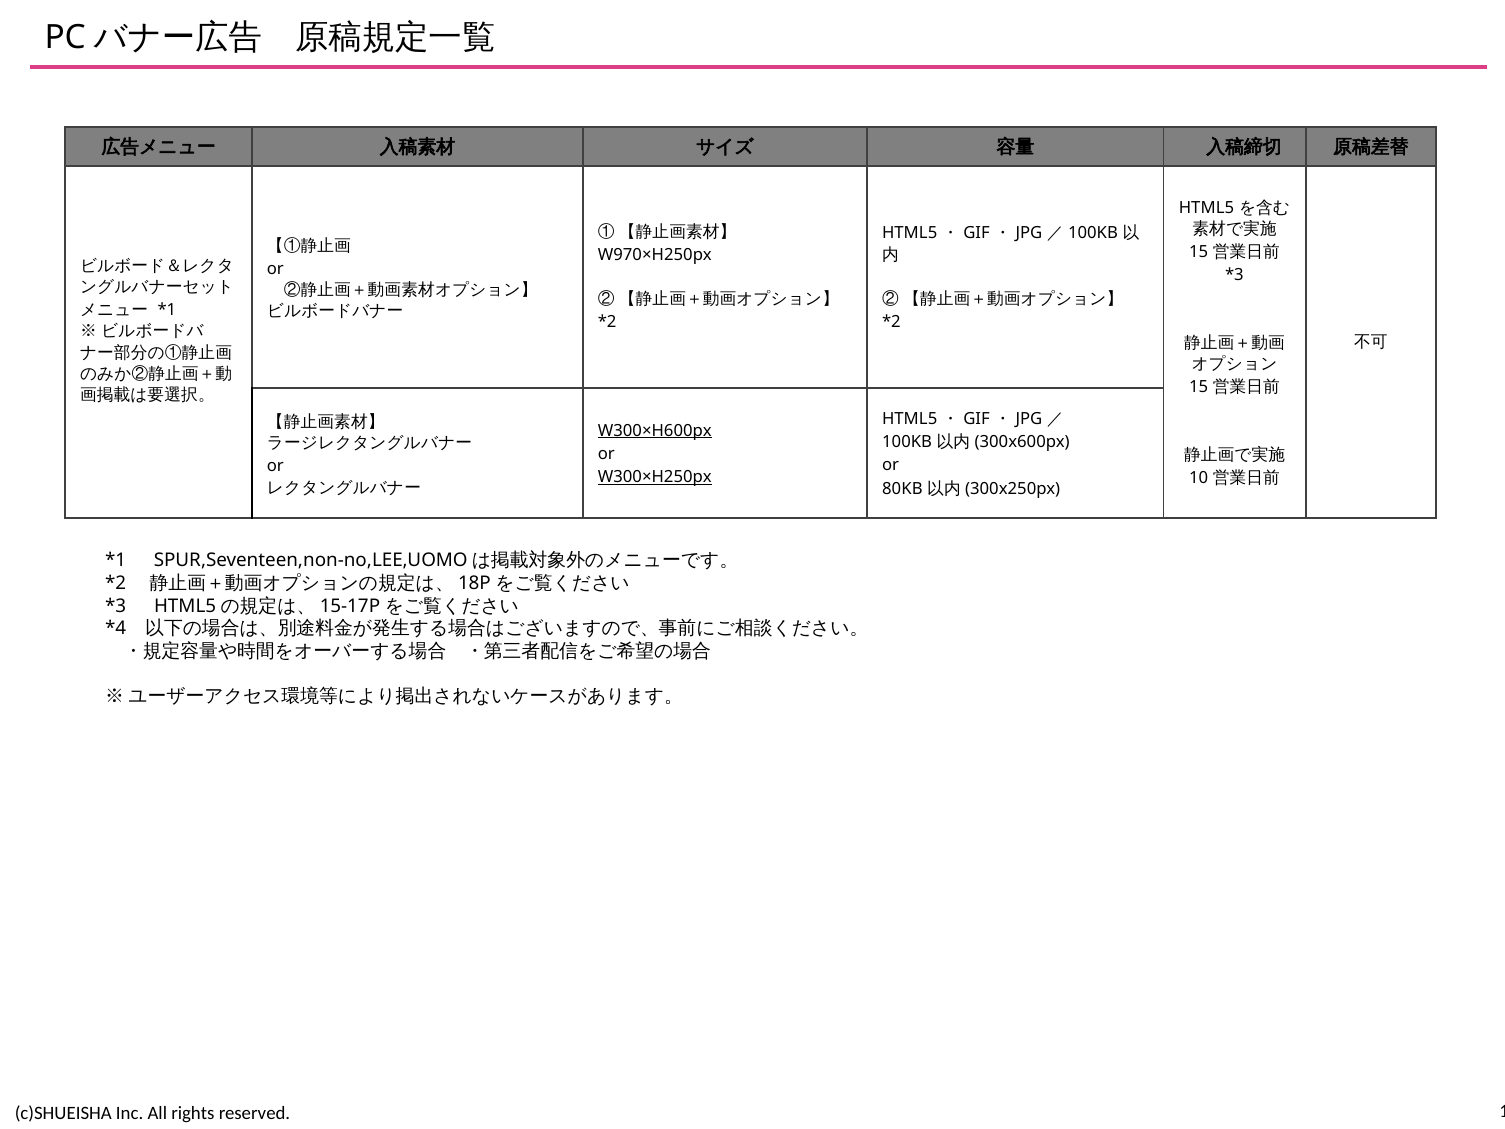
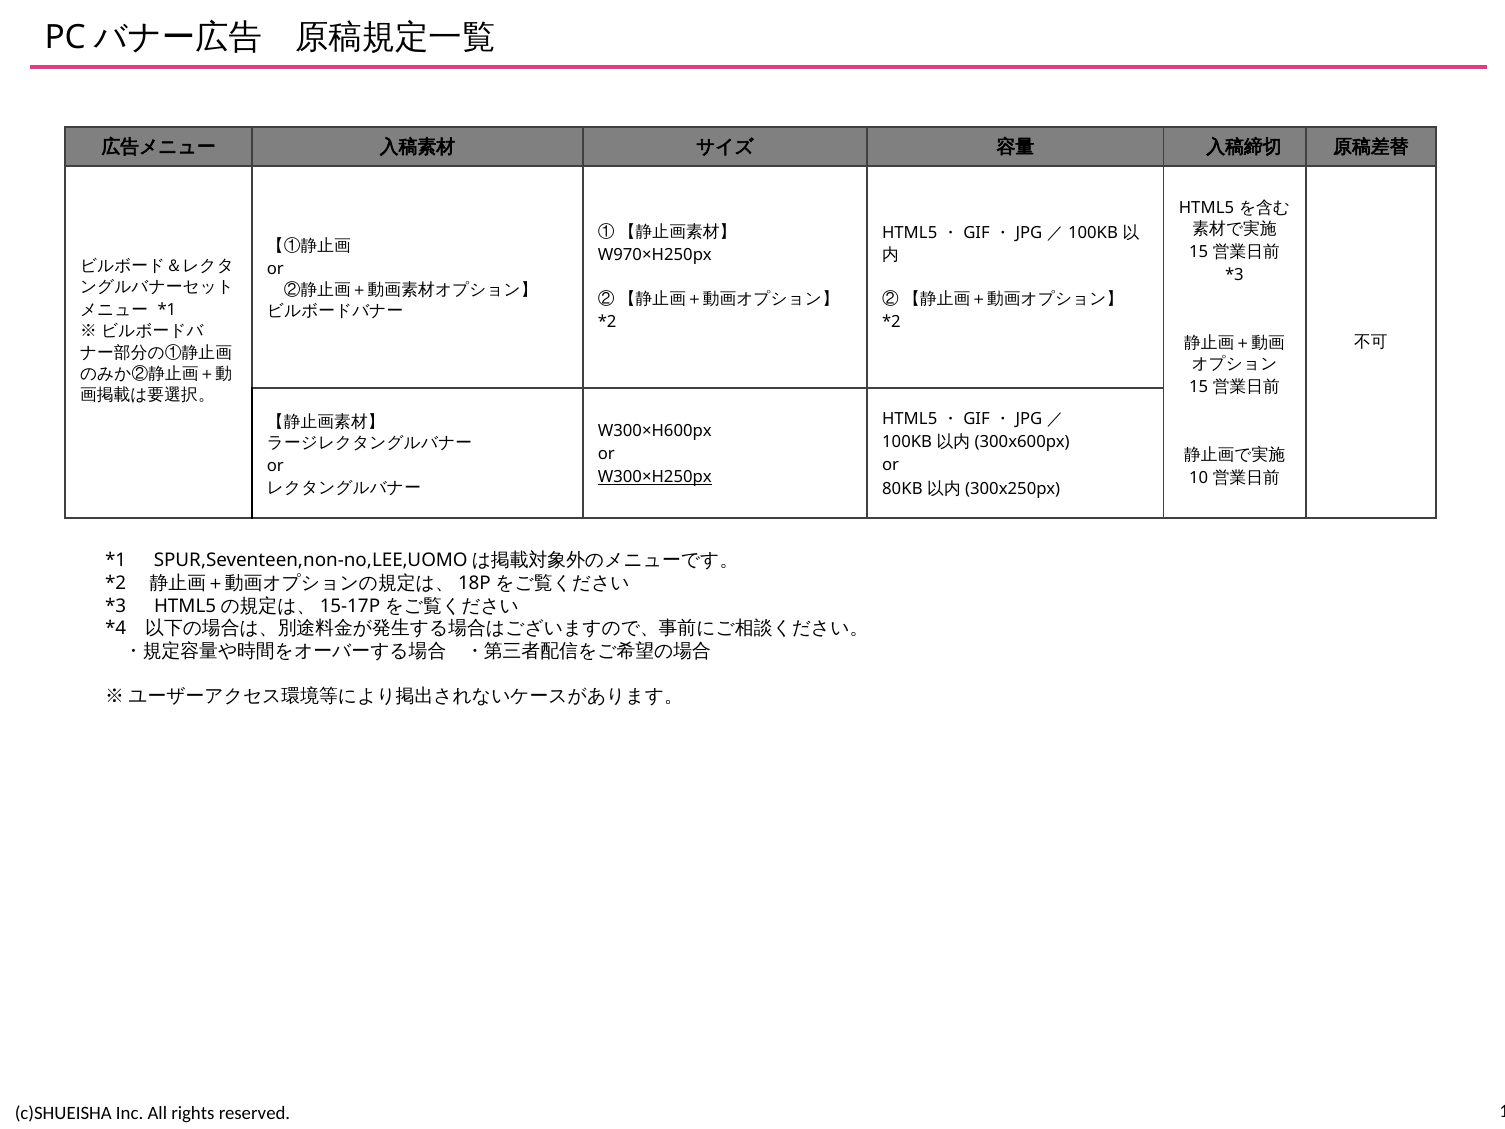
W300×H600px underline: present -> none
